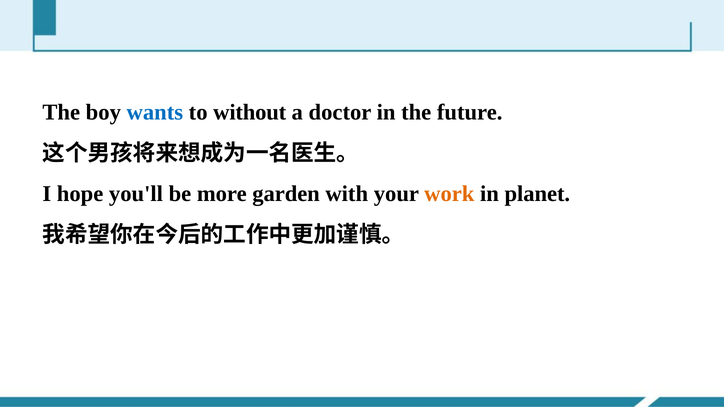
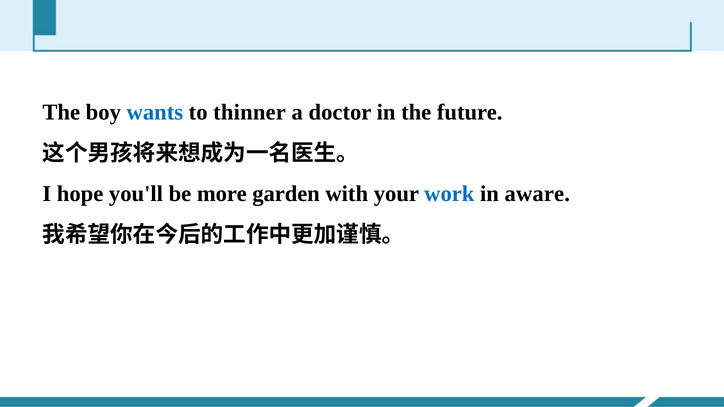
without: without -> thinner
work colour: orange -> blue
planet: planet -> aware
